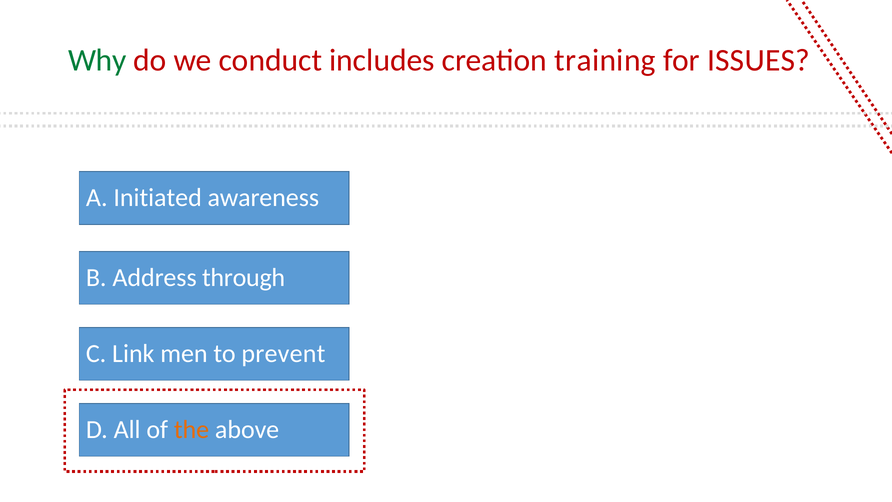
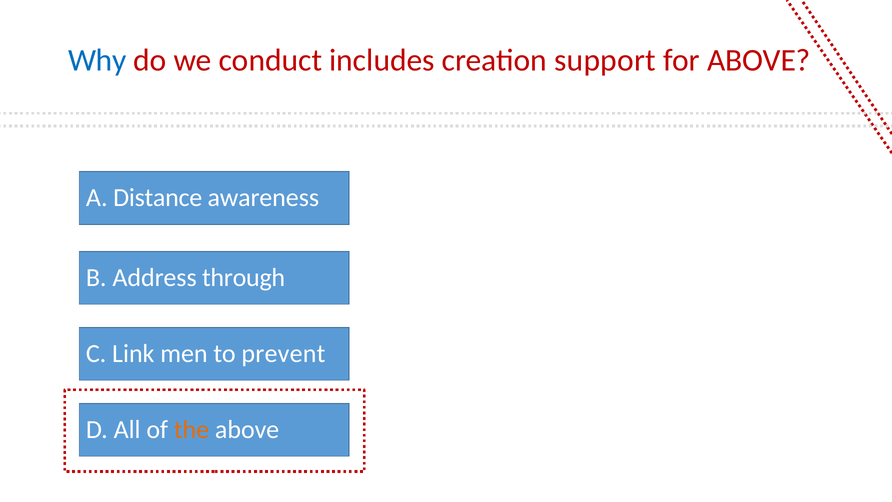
Why colour: green -> blue
training: training -> support
for ISSUES: ISSUES -> ABOVE
Initiated: Initiated -> Distance
